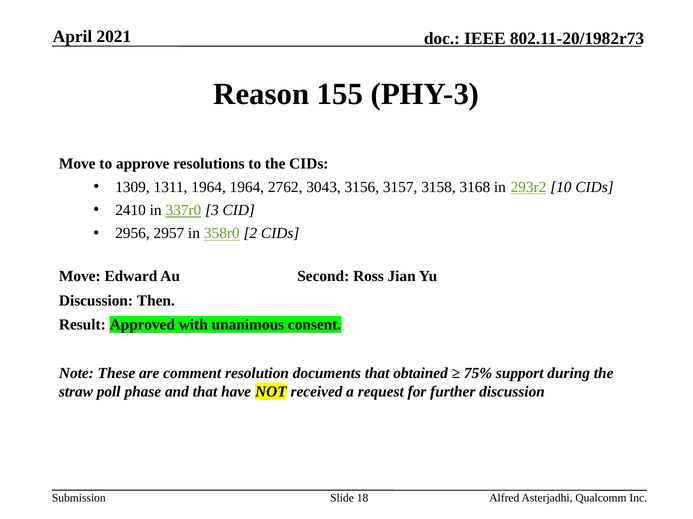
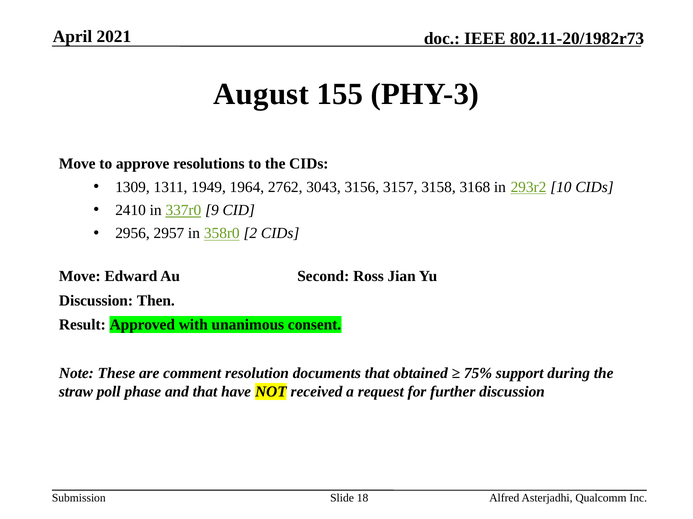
Reason: Reason -> August
1311 1964: 1964 -> 1949
3: 3 -> 9
